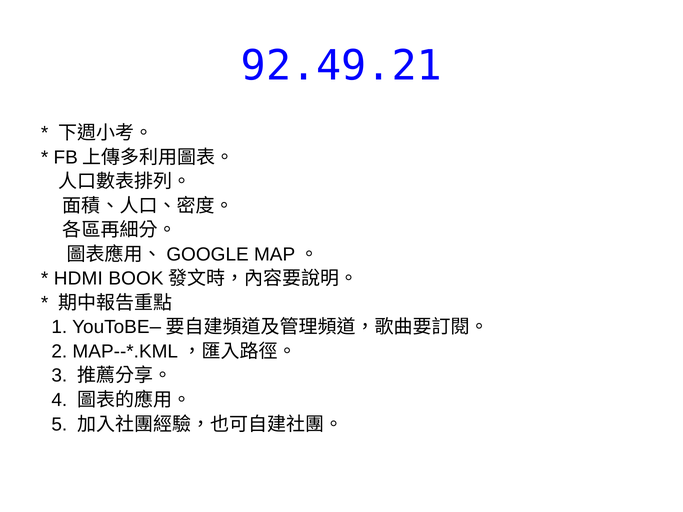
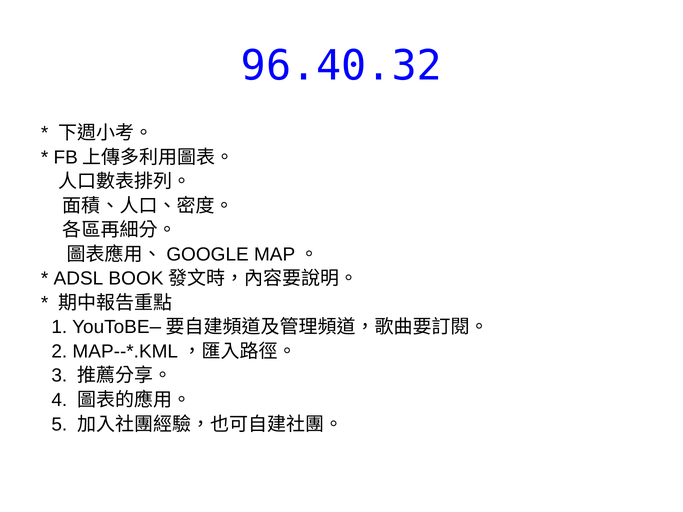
92.49.21: 92.49.21 -> 96.40.32
HDMI: HDMI -> ADSL
